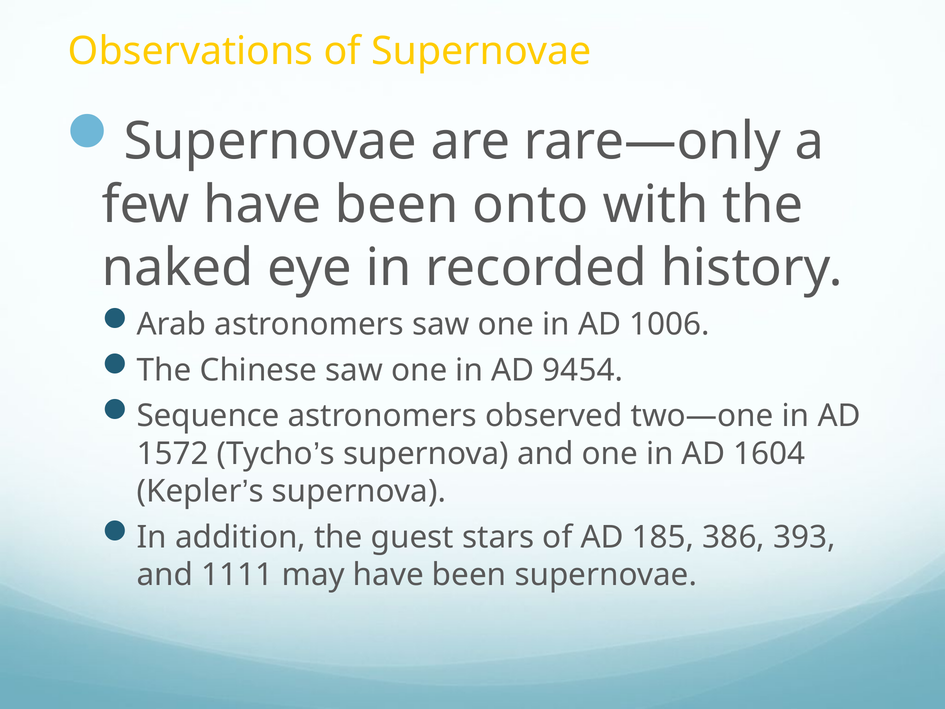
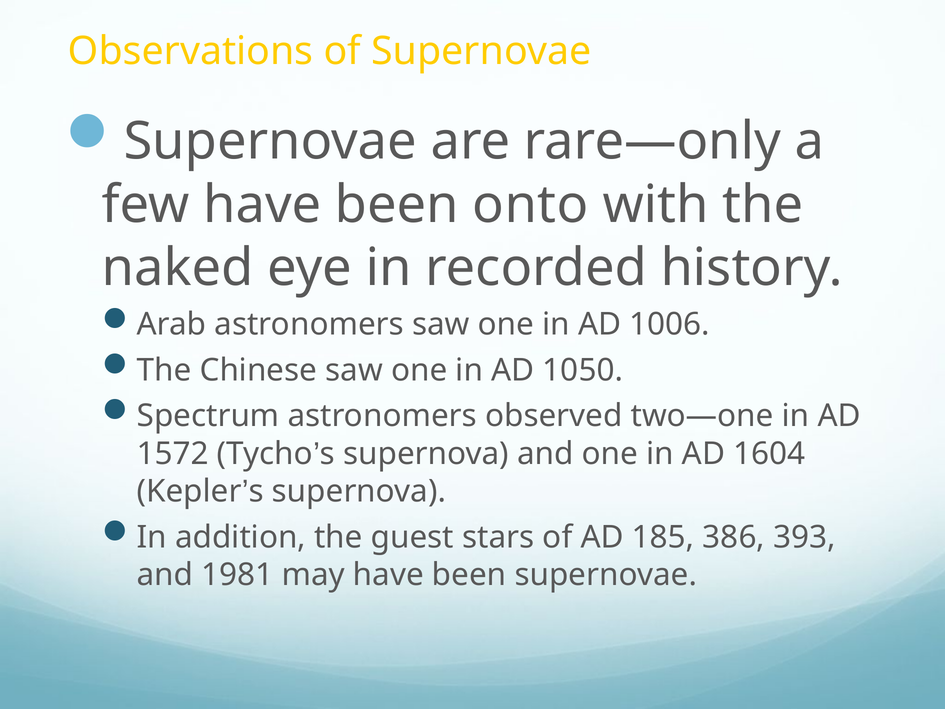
9454: 9454 -> 1050
Sequence: Sequence -> Spectrum
1111: 1111 -> 1981
